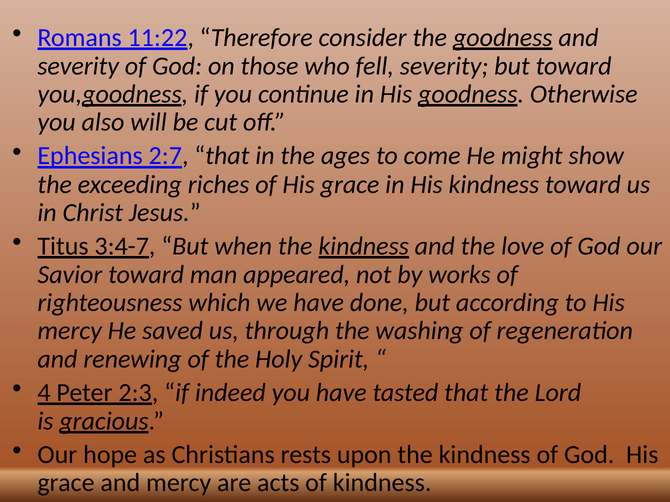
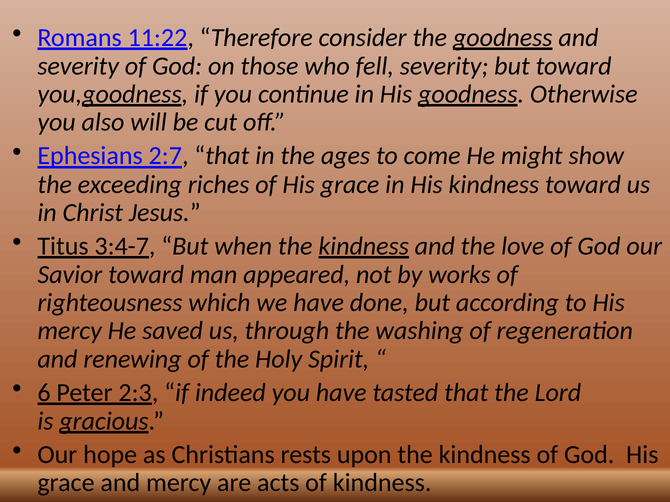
4: 4 -> 6
